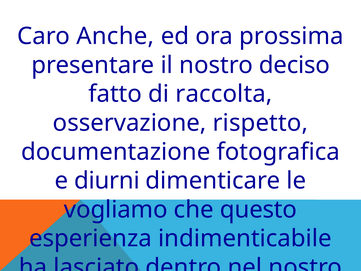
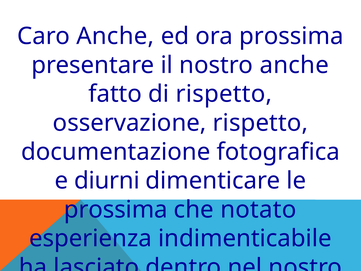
nostro deciso: deciso -> anche
di raccolta: raccolta -> rispetto
vogliamo at (116, 209): vogliamo -> prossima
questo: questo -> notato
